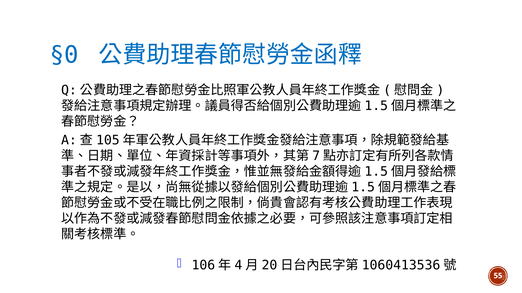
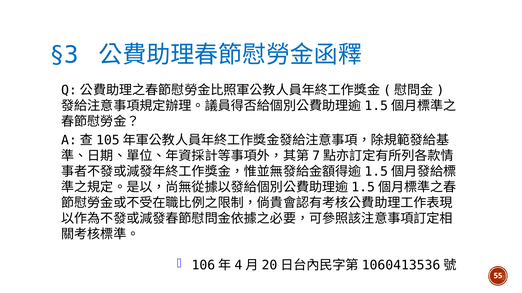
§0: §0 -> §3
